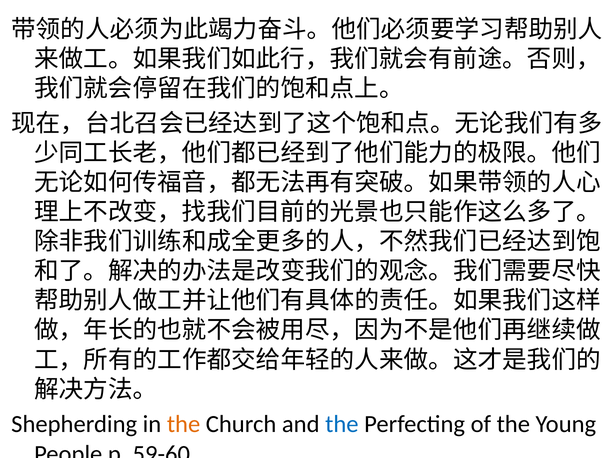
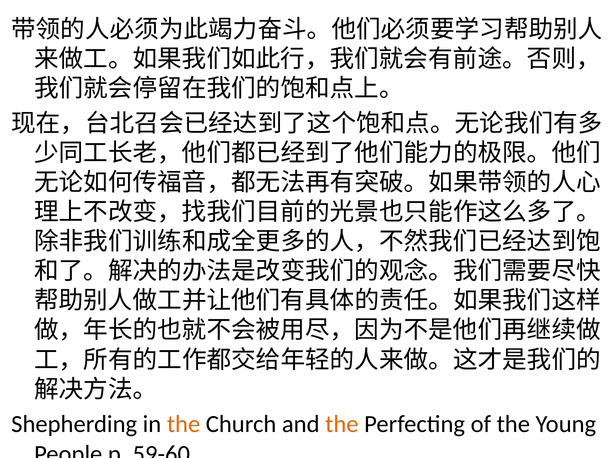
the at (342, 425) colour: blue -> orange
